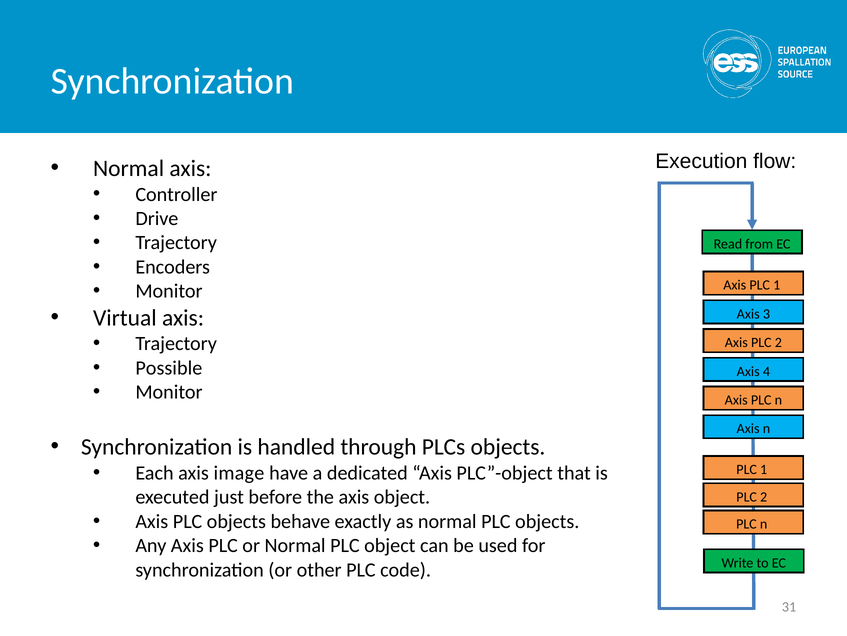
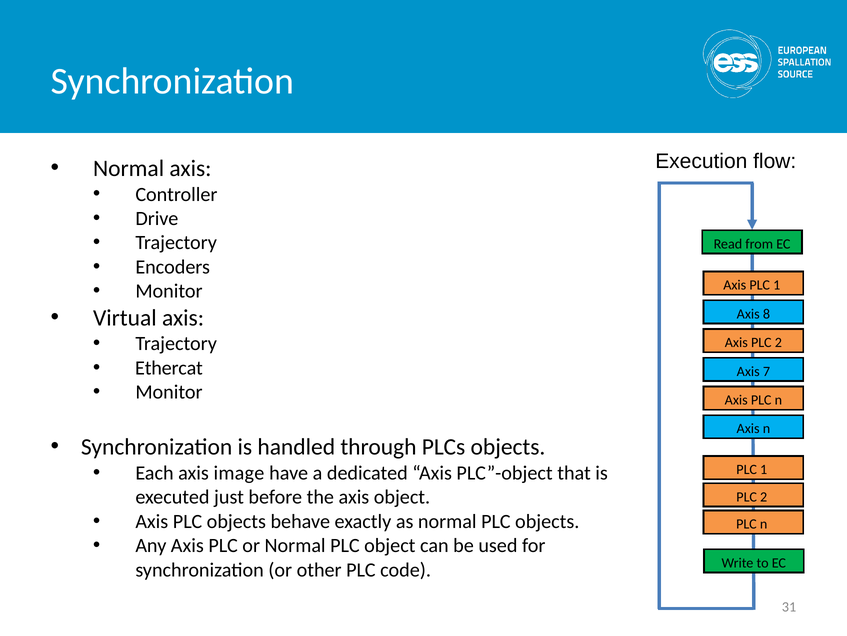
3: 3 -> 8
Possible: Possible -> Ethercat
4: 4 -> 7
